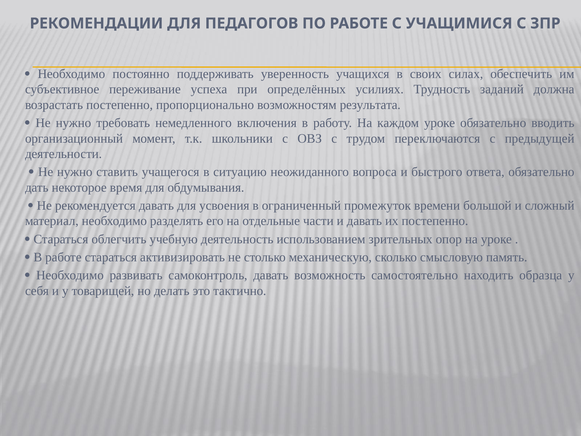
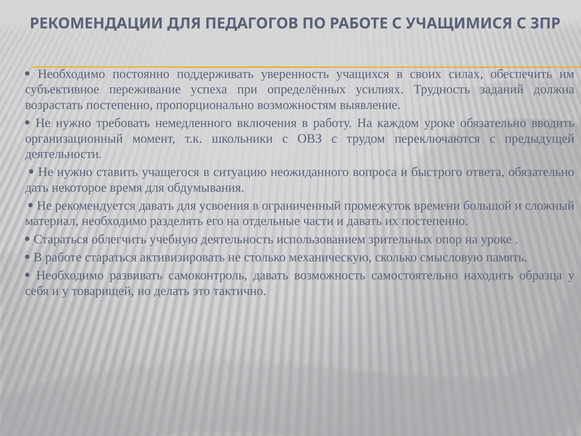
результата: результата -> выявление
